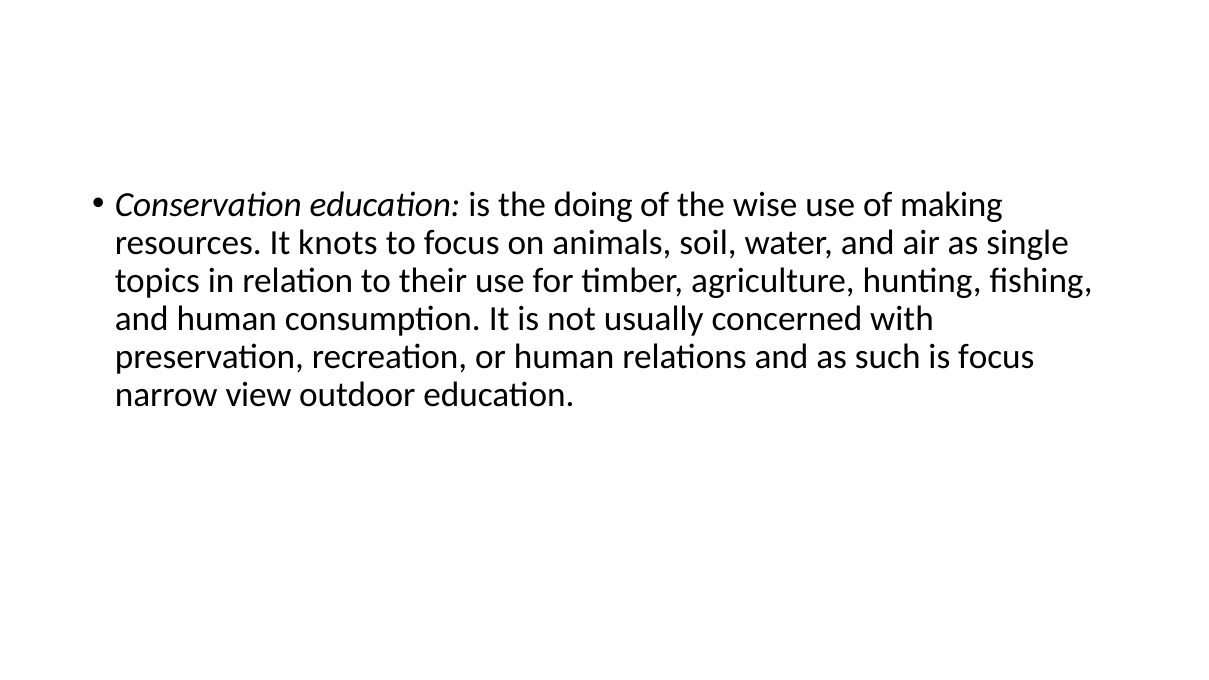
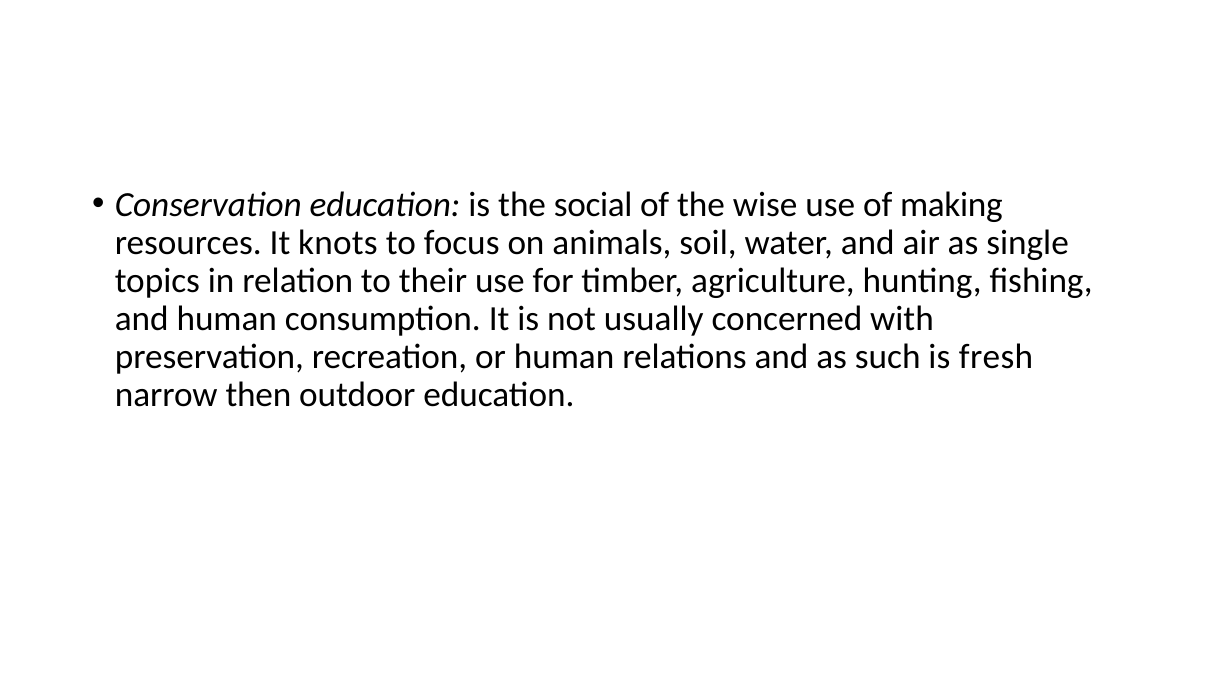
doing: doing -> social
is focus: focus -> fresh
view: view -> then
